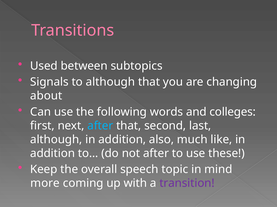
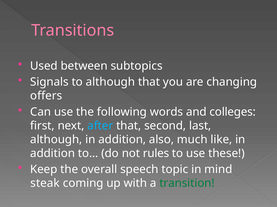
about: about -> offers
not after: after -> rules
more: more -> steak
transition colour: purple -> green
